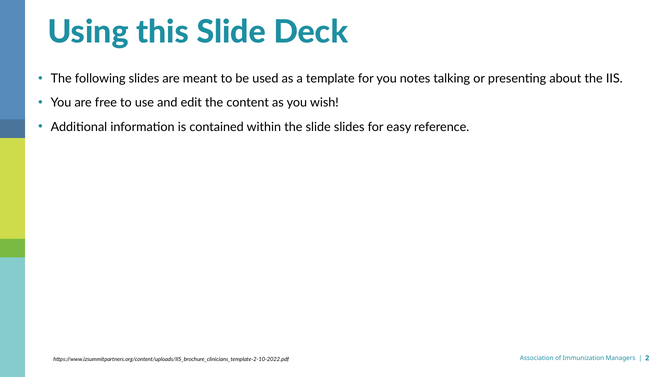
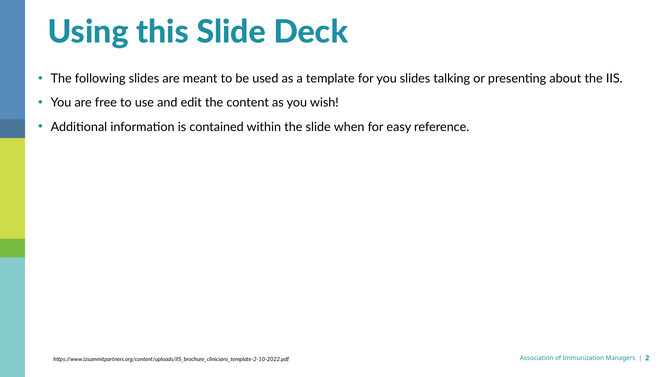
you notes: notes -> slides
slide slides: slides -> when
